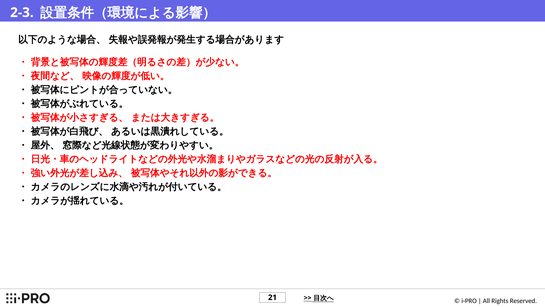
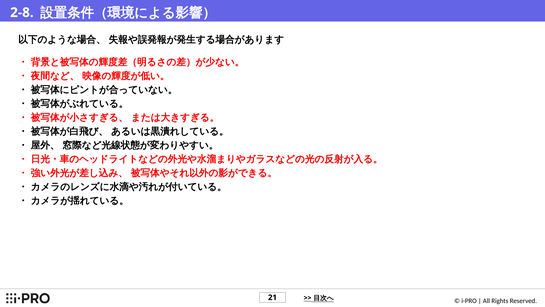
2-3: 2-3 -> 2-8
